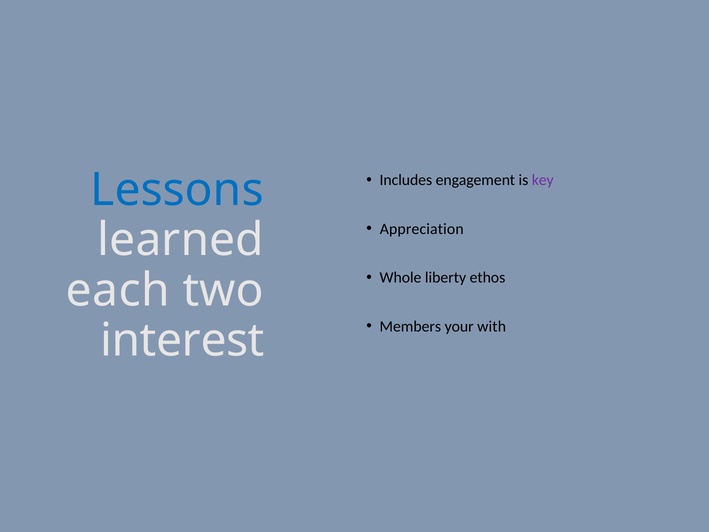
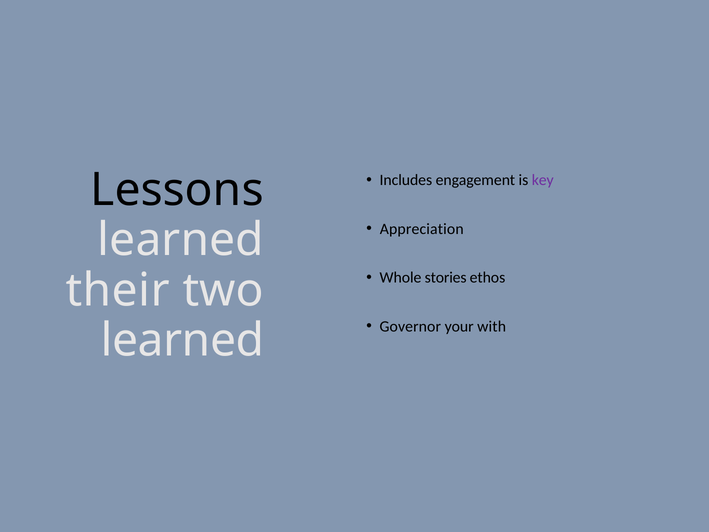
Lessons colour: blue -> black
liberty: liberty -> stories
each: each -> their
Members: Members -> Governor
interest at (182, 340): interest -> learned
